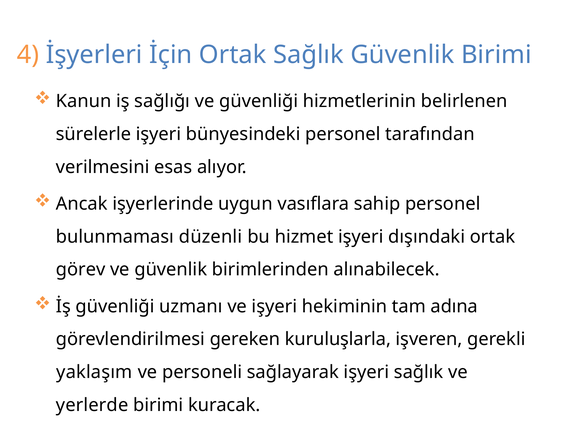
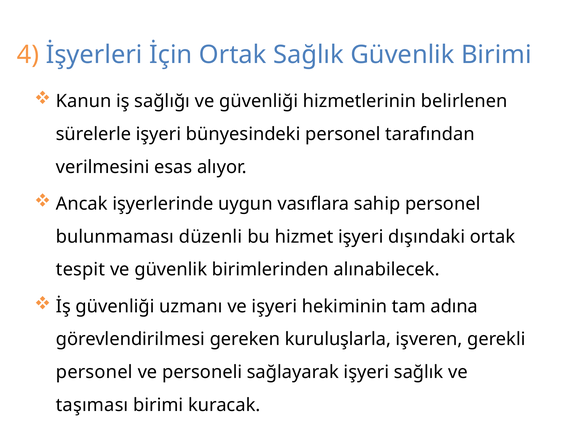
görev: görev -> tespit
yaklaşım at (94, 372): yaklaşım -> personel
yerlerde: yerlerde -> taşıması
